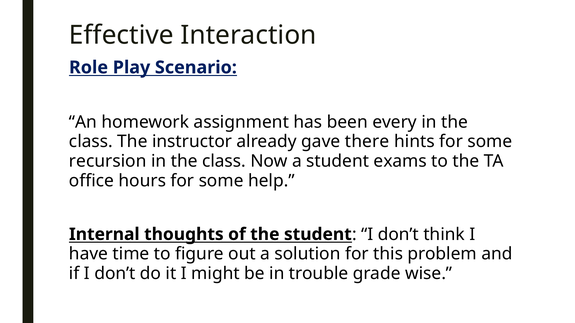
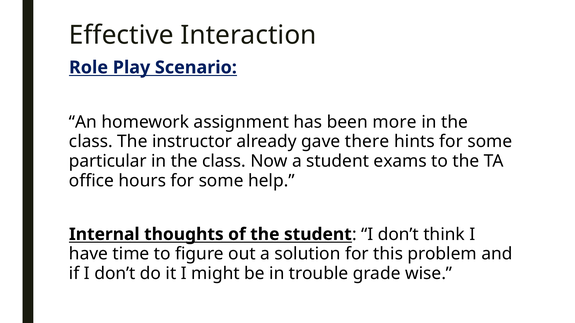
every: every -> more
recursion: recursion -> particular
